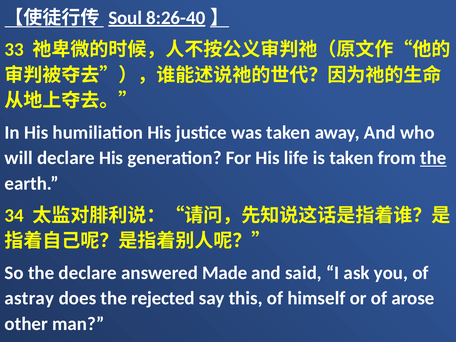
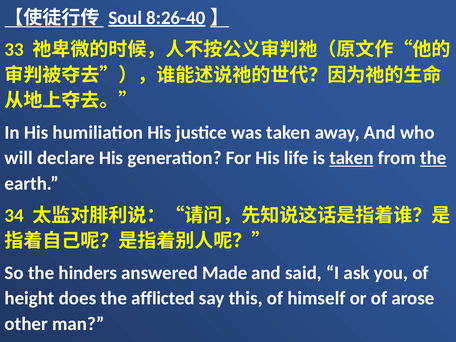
taken at (351, 158) underline: none -> present
the declare: declare -> hinders
astray: astray -> height
rejected: rejected -> afflicted
